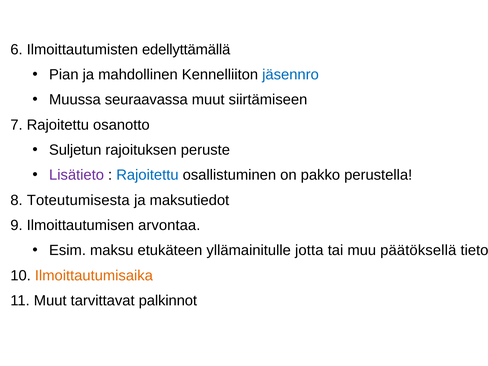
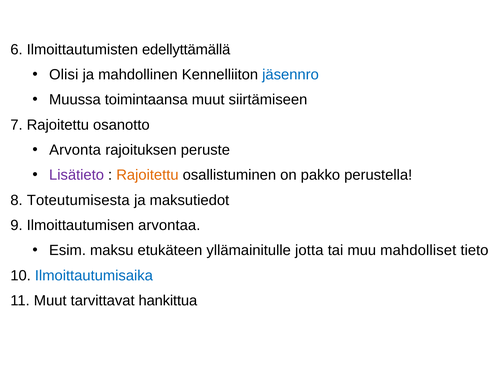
Pian: Pian -> Olisi
seuraavassa: seuraavassa -> toimintaansa
Suljetun: Suljetun -> Arvonta
Rajoitettu at (147, 175) colour: blue -> orange
päätöksellä: päätöksellä -> mahdolliset
Ilmoittautumisaika colour: orange -> blue
palkinnot: palkinnot -> hankittua
